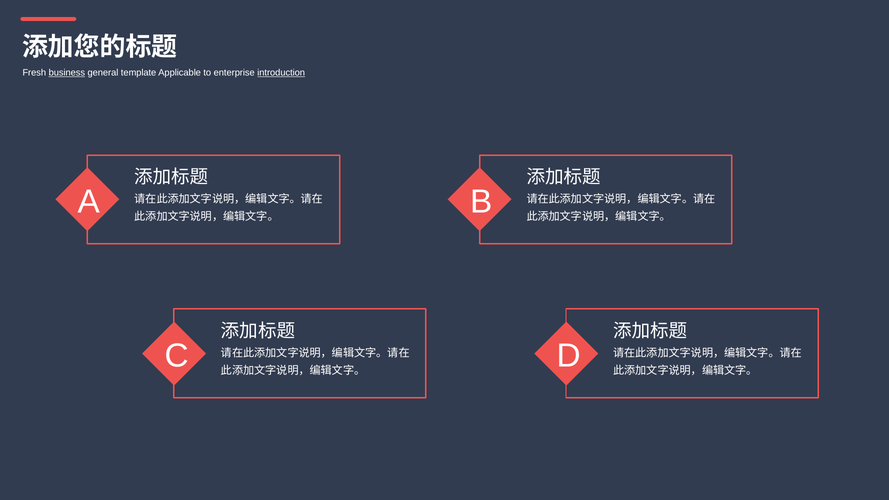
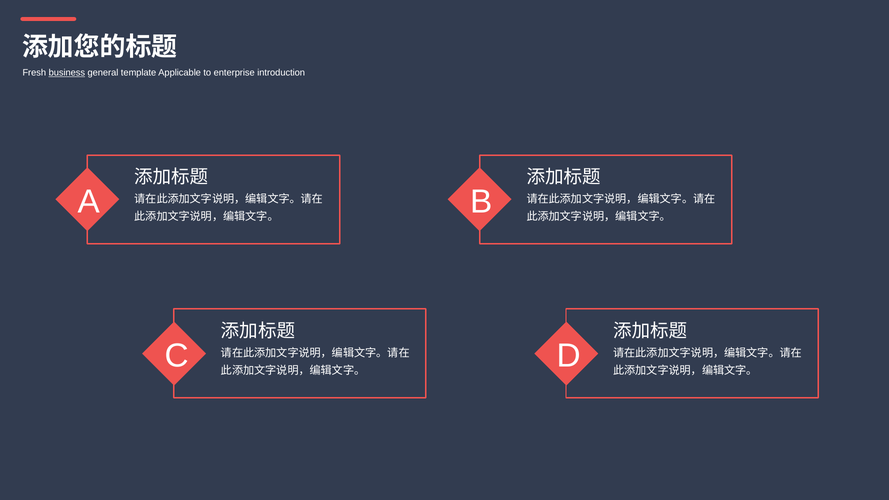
introduction underline: present -> none
